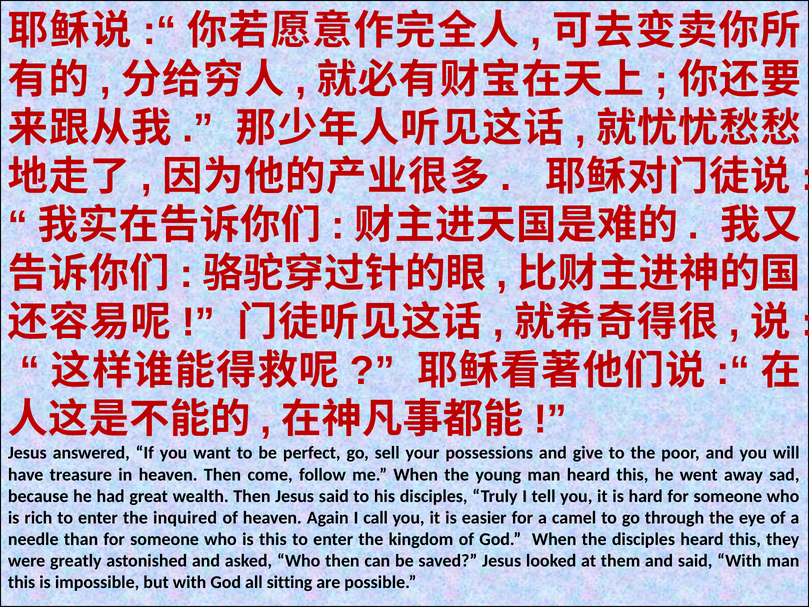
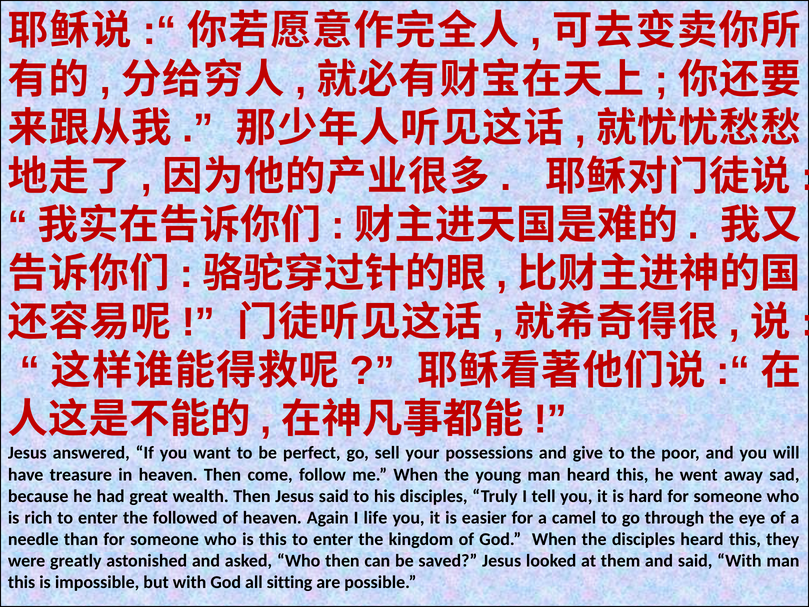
inquired: inquired -> followed
call: call -> life
